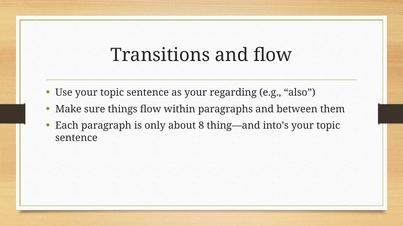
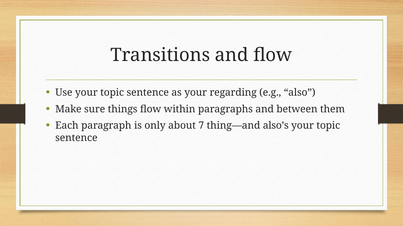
8: 8 -> 7
into’s: into’s -> also’s
